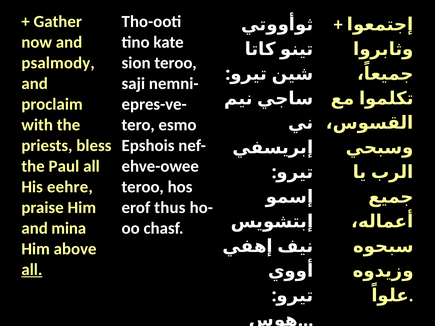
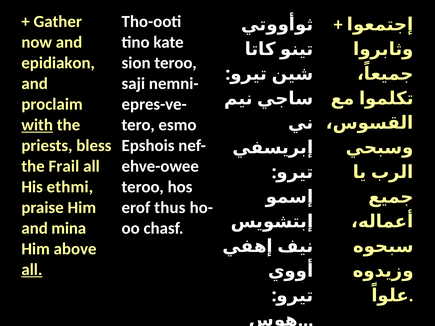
psalmody: psalmody -> epidiakon
with underline: none -> present
Paul: Paul -> Frail
eehre: eehre -> ethmi
